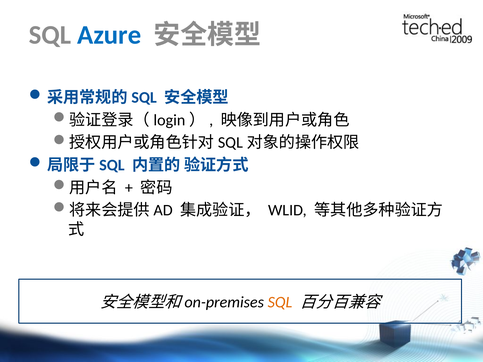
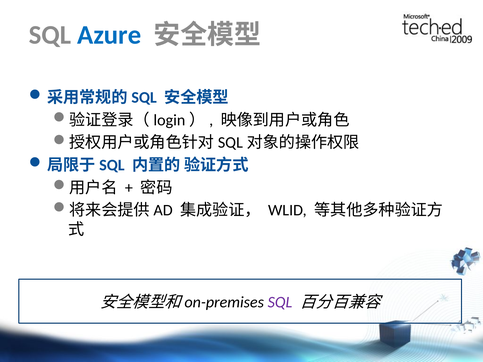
SQL at (280, 302) colour: orange -> purple
